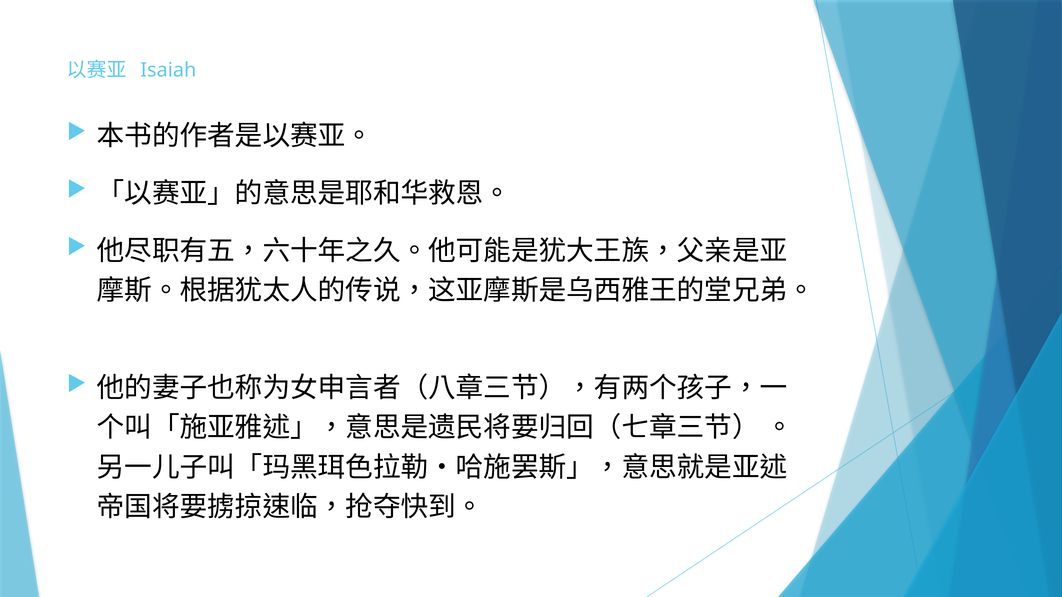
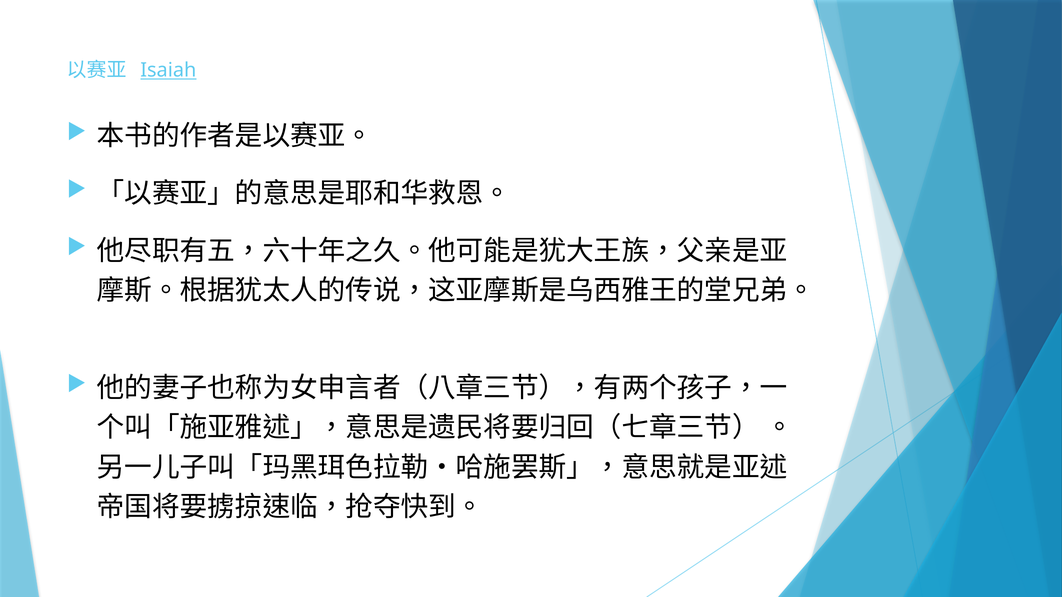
Isaiah underline: none -> present
